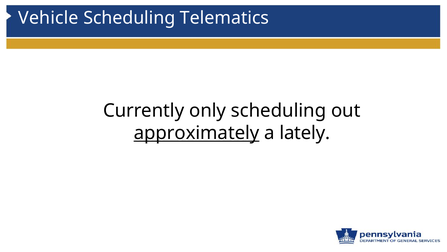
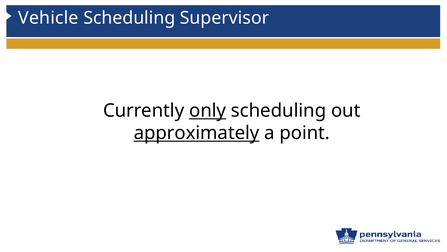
Telematics: Telematics -> Supervisor
only underline: none -> present
lately: lately -> point
